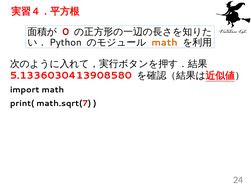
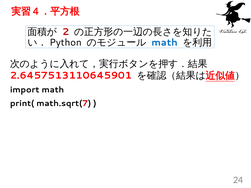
0: 0 -> 2
math at (165, 43) colour: orange -> blue
5.1336030413908580: 5.1336030413908580 -> 2.6457513110645901
